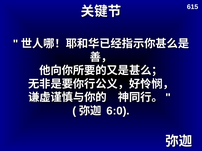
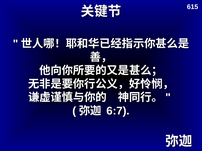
6:0: 6:0 -> 6:7
